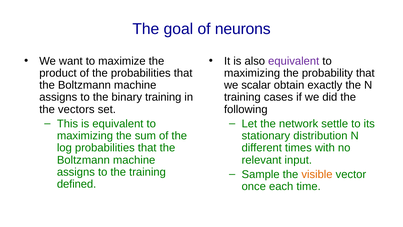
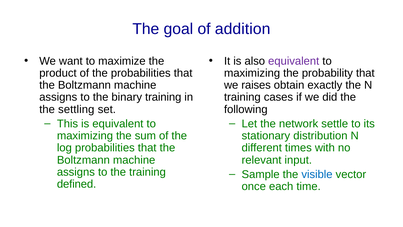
neurons: neurons -> addition
scalar: scalar -> raises
vectors: vectors -> settling
visible colour: orange -> blue
